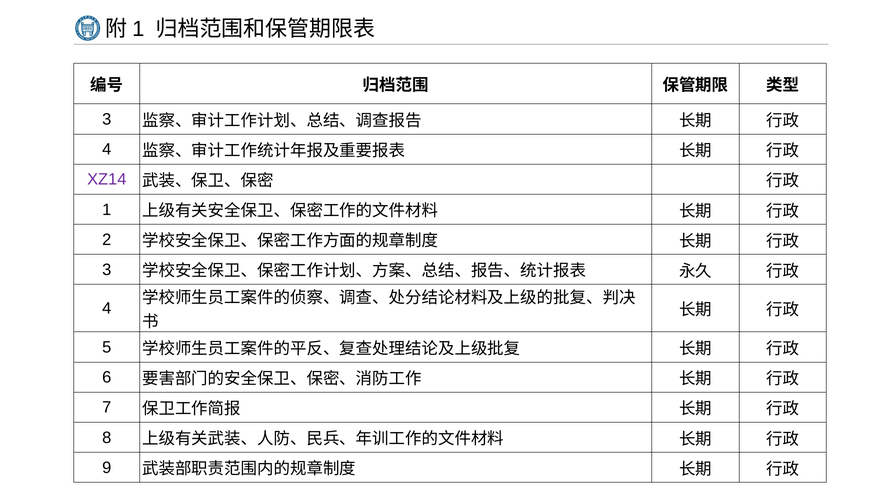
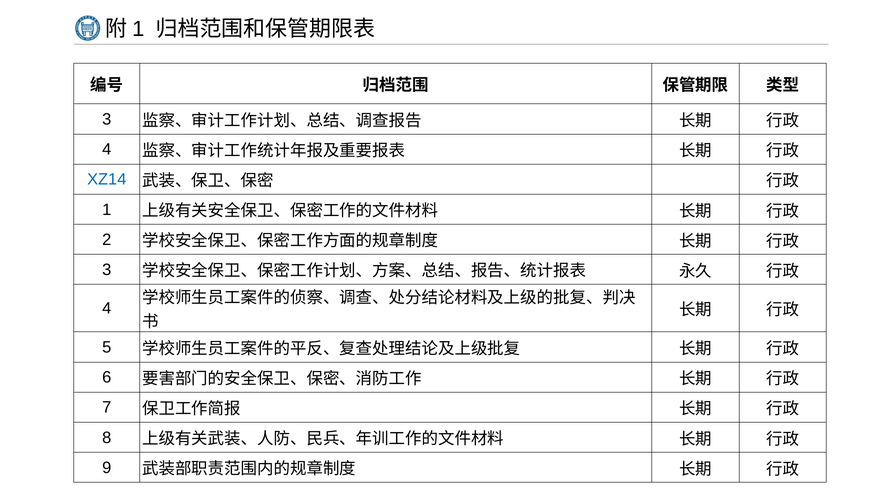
XZ14 colour: purple -> blue
